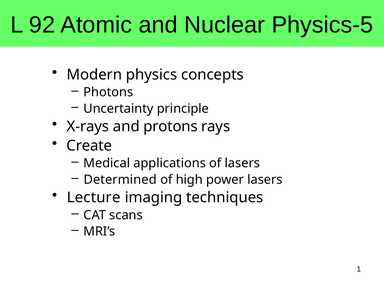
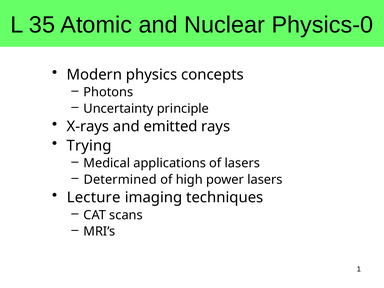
92: 92 -> 35
Physics-5: Physics-5 -> Physics-0
protons: protons -> emitted
Create: Create -> Trying
